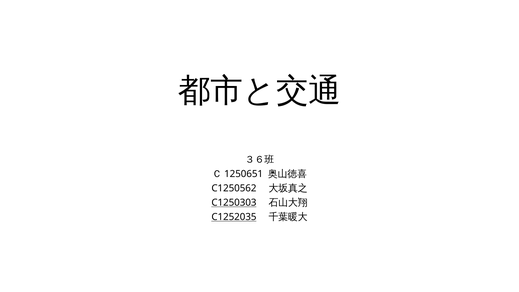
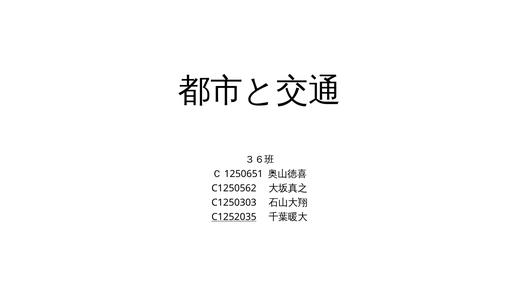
C1250303 underline: present -> none
